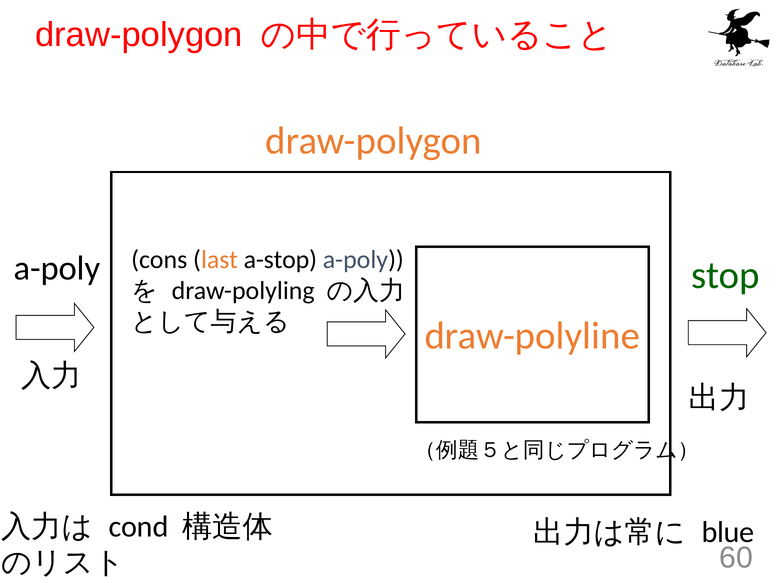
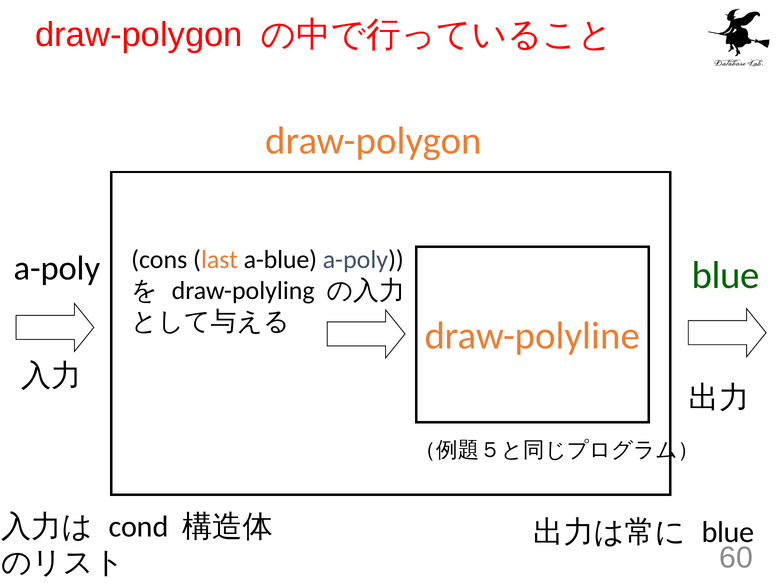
a-stop: a-stop -> a-blue
stop at (725, 275): stop -> blue
